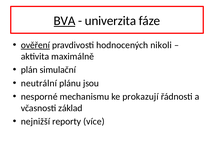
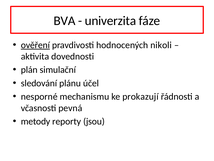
BVA underline: present -> none
maximálně: maximálně -> dovednosti
neutrální: neutrální -> sledování
jsou: jsou -> účel
základ: základ -> pevná
nejnižší: nejnižší -> metody
více: více -> jsou
